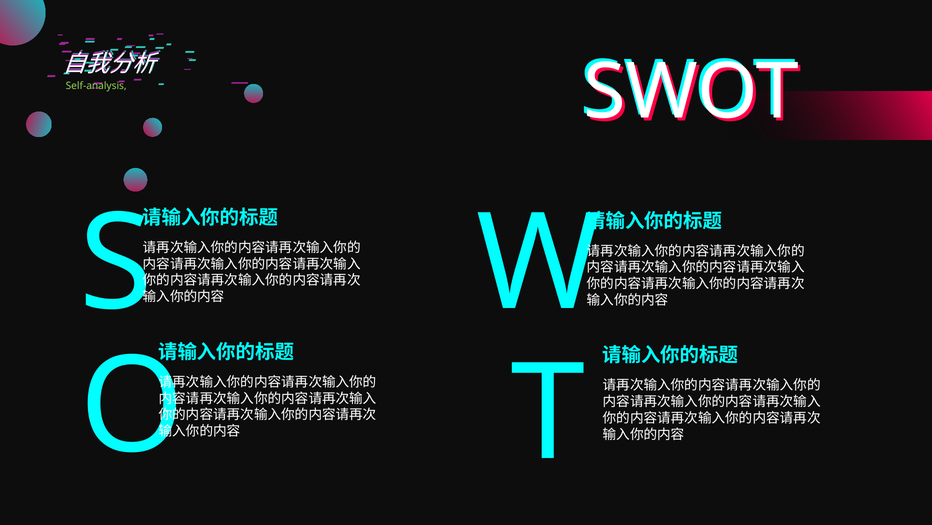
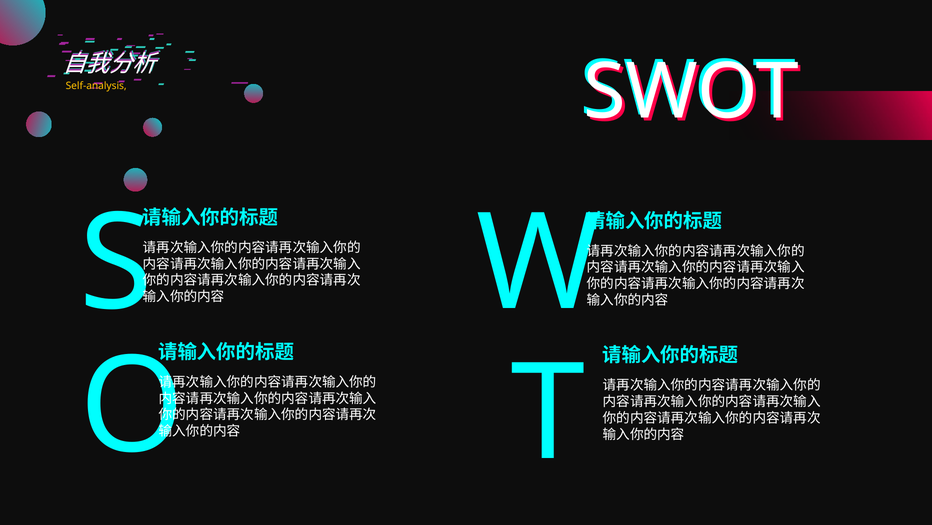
Self-analysis colour: light green -> yellow
